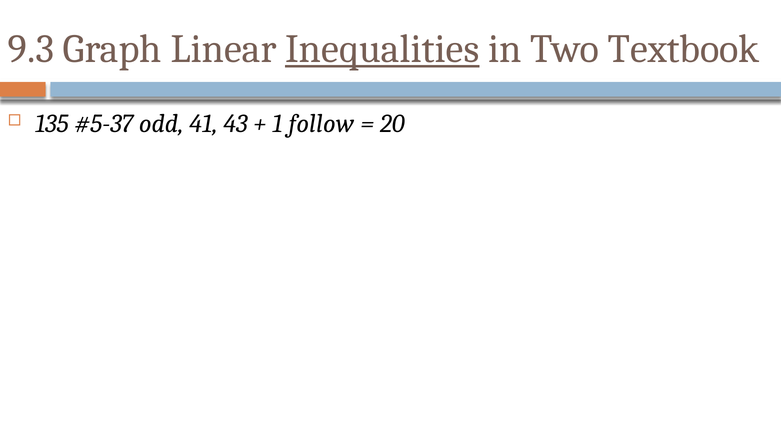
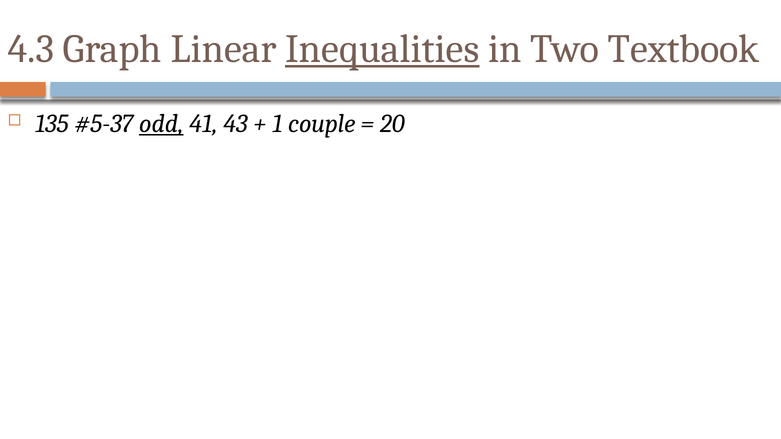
9.3: 9.3 -> 4.3
odd underline: none -> present
follow: follow -> couple
